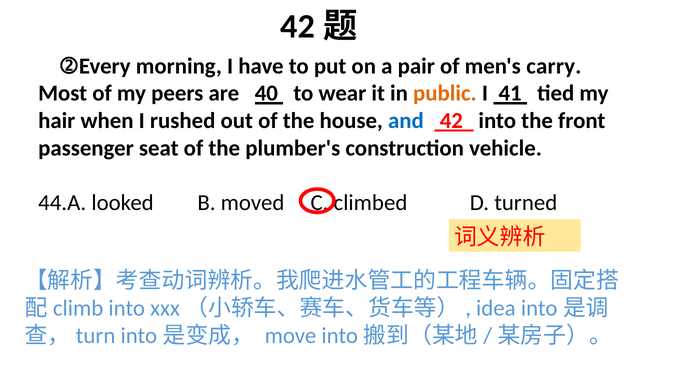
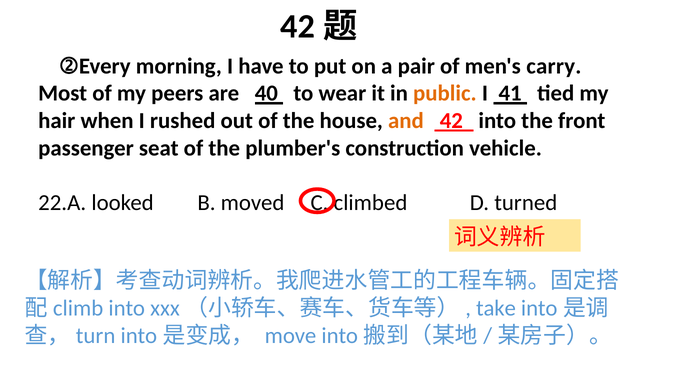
and colour: blue -> orange
44.A: 44.A -> 22.A
idea: idea -> take
